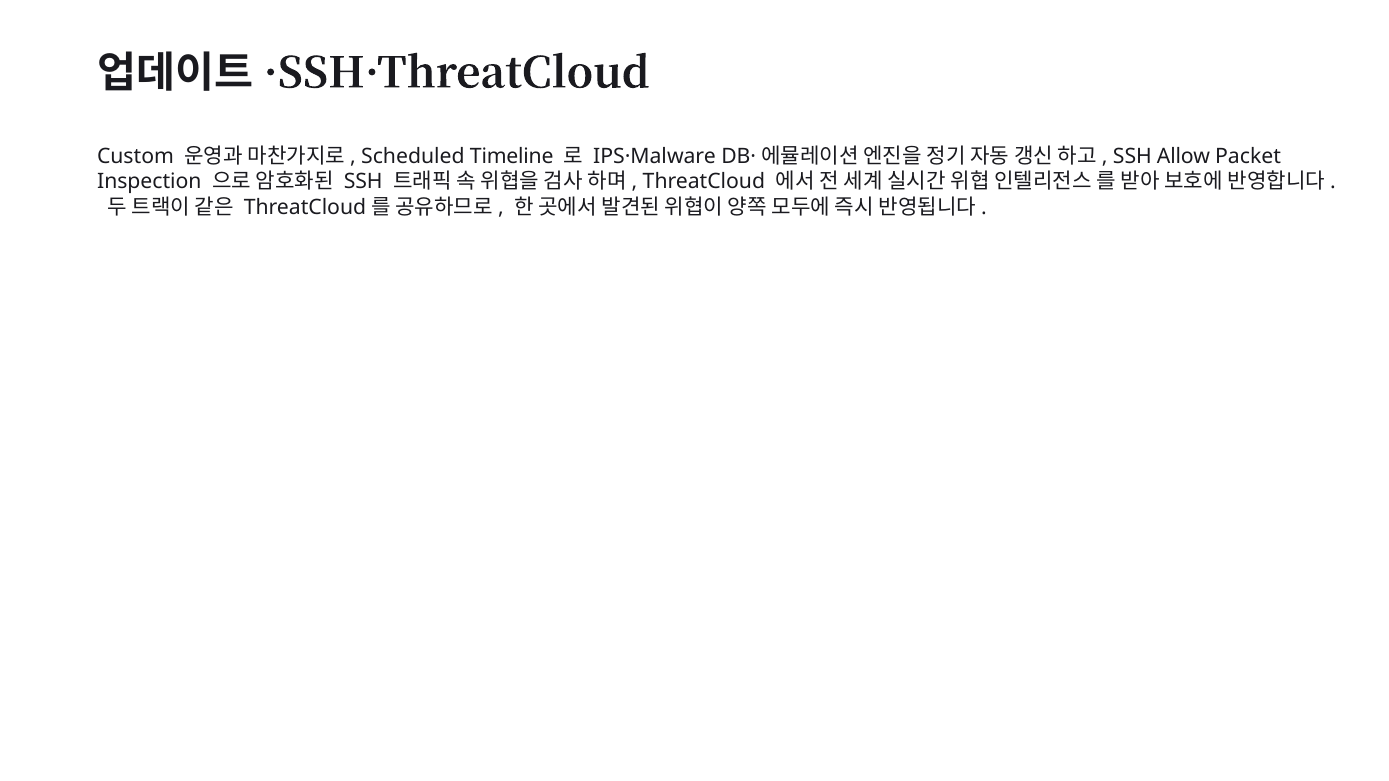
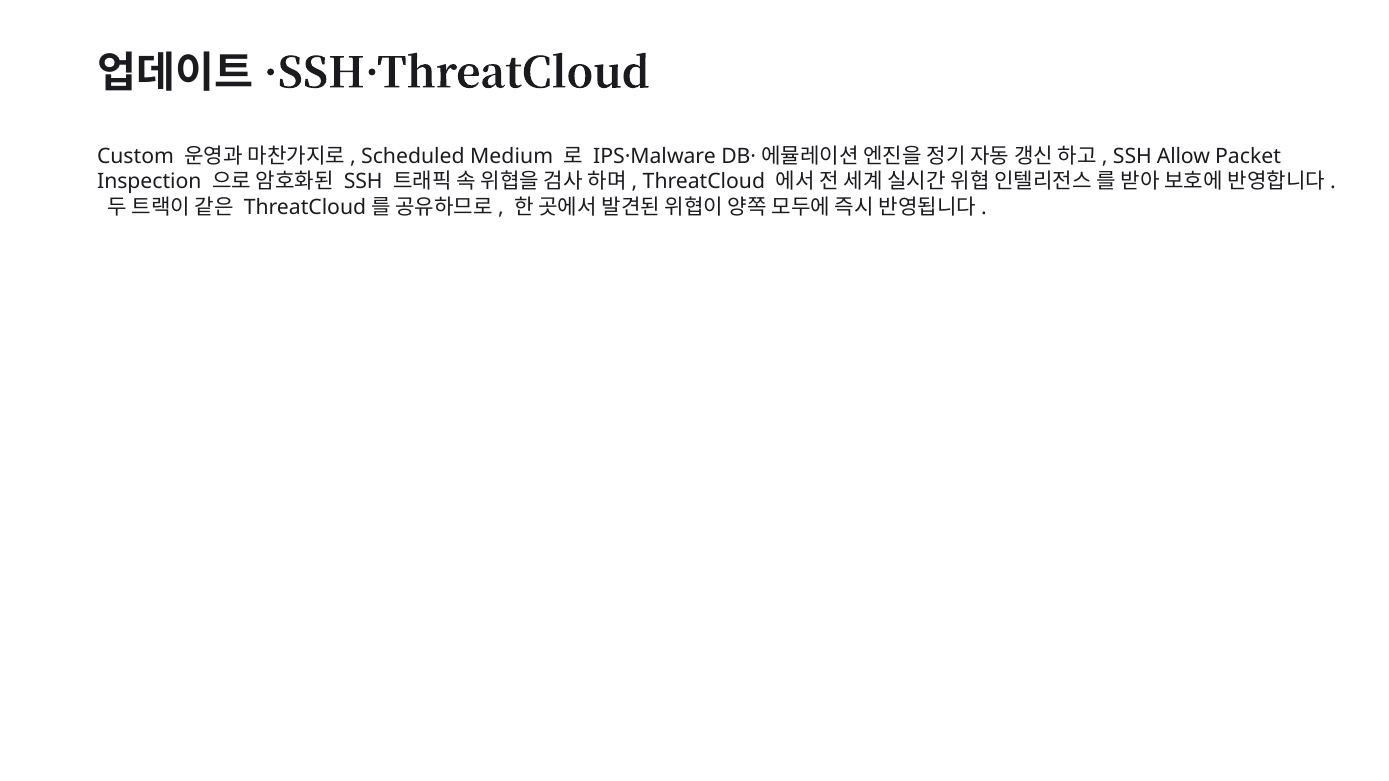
Timeline: Timeline -> Medium
